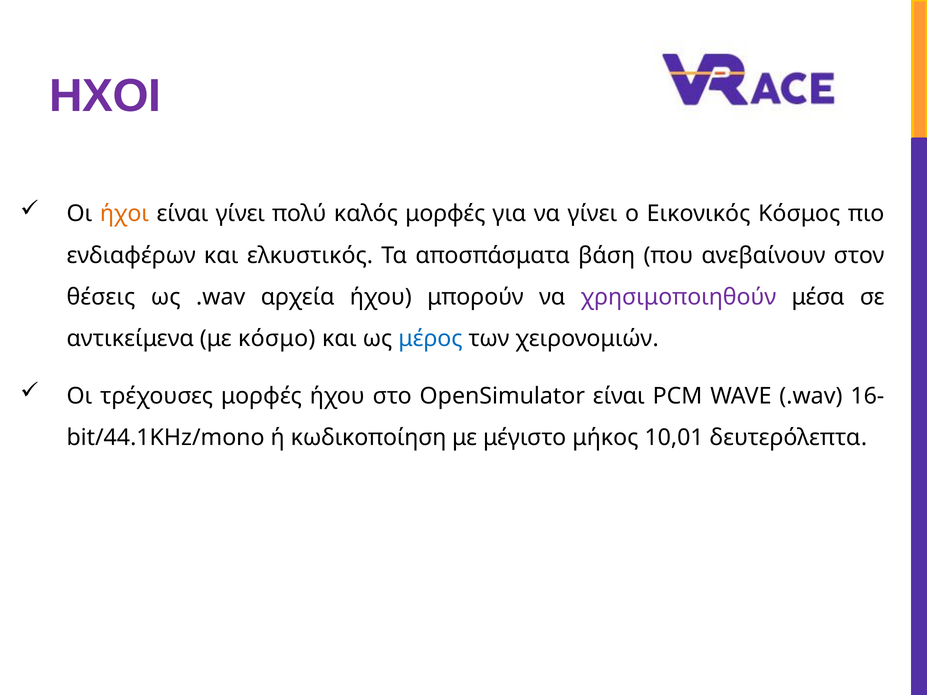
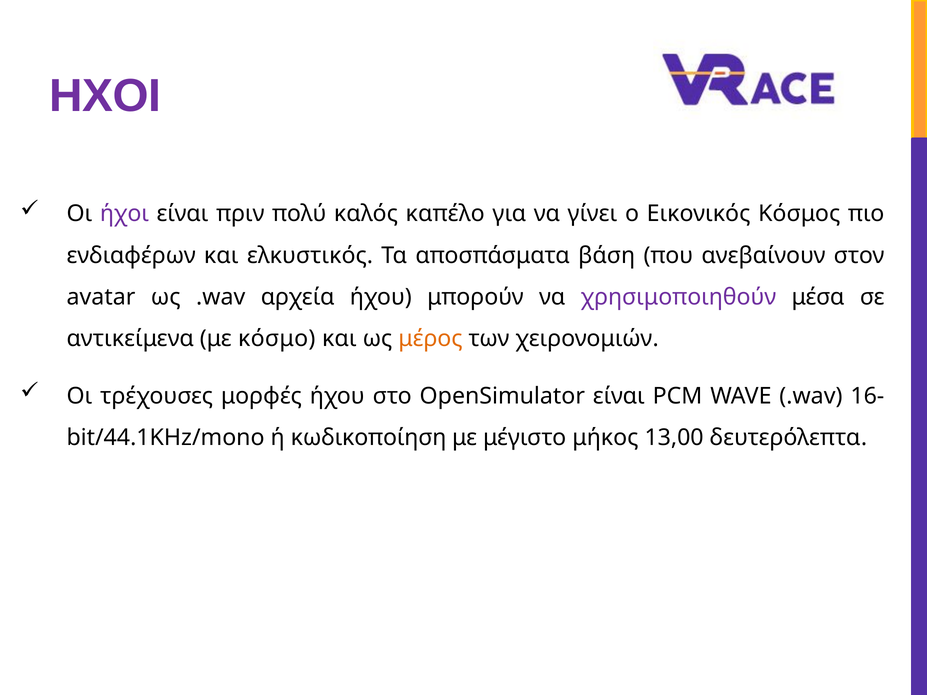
ήχοι colour: orange -> purple
είναι γίνει: γίνει -> πριν
καλός μορφές: μορφές -> καπέλο
θέσεις: θέσεις -> avatar
μέρος colour: blue -> orange
10,01: 10,01 -> 13,00
